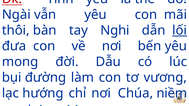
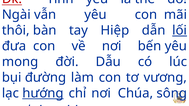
Nghi: Nghi -> Hiệp
hướng underline: none -> present
niềm: niềm -> sông
